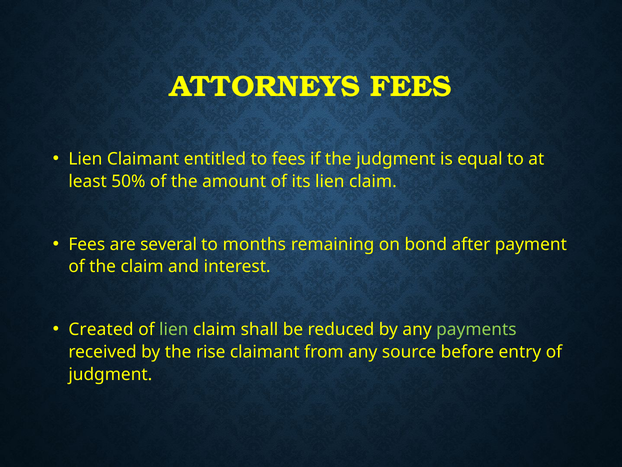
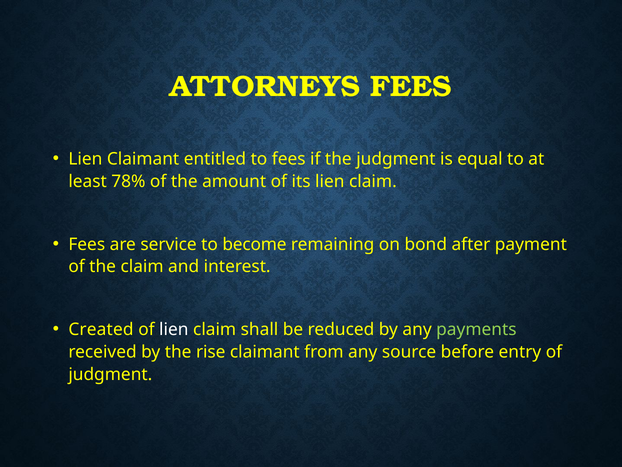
50%: 50% -> 78%
several: several -> service
months: months -> become
lien at (174, 329) colour: light green -> white
